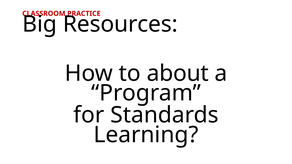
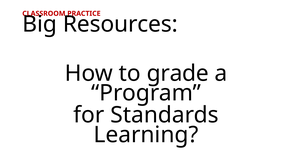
about: about -> grade
